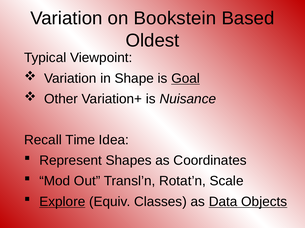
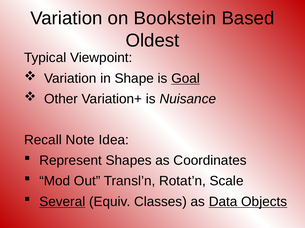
Time: Time -> Note
Explore: Explore -> Several
